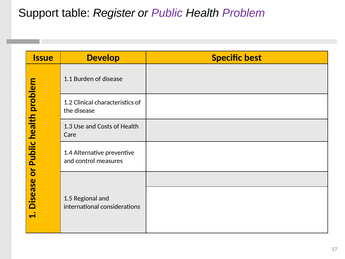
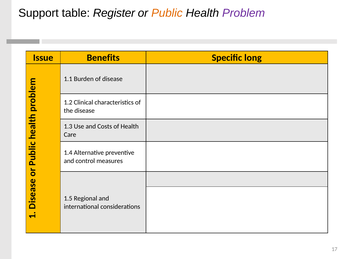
Public colour: purple -> orange
Develop: Develop -> Benefits
best: best -> long
